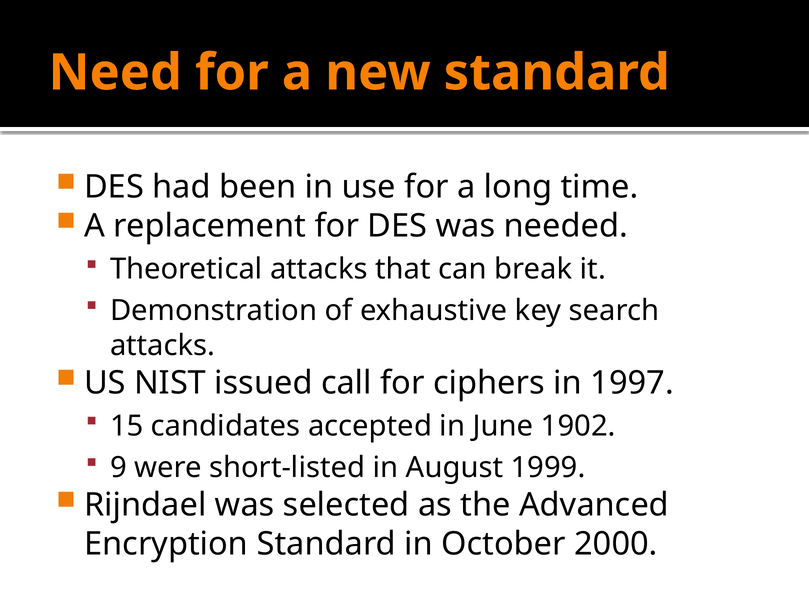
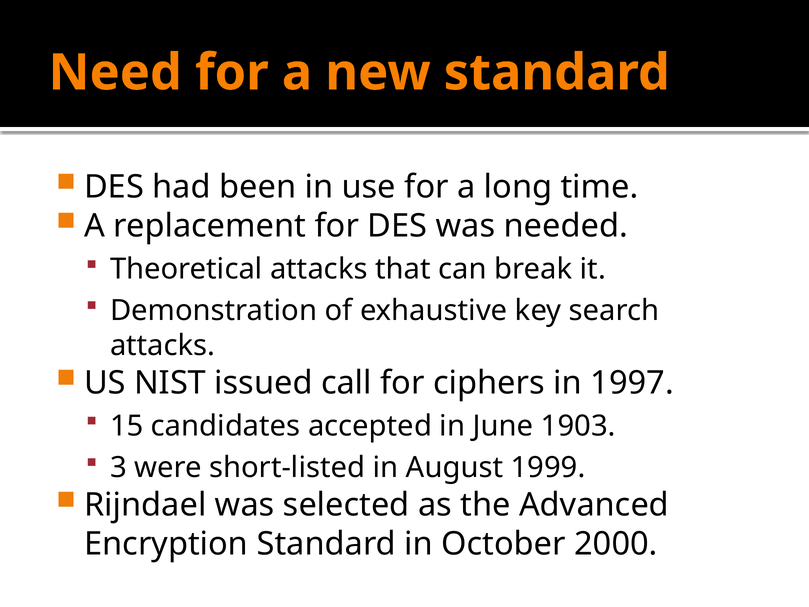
1902: 1902 -> 1903
9: 9 -> 3
